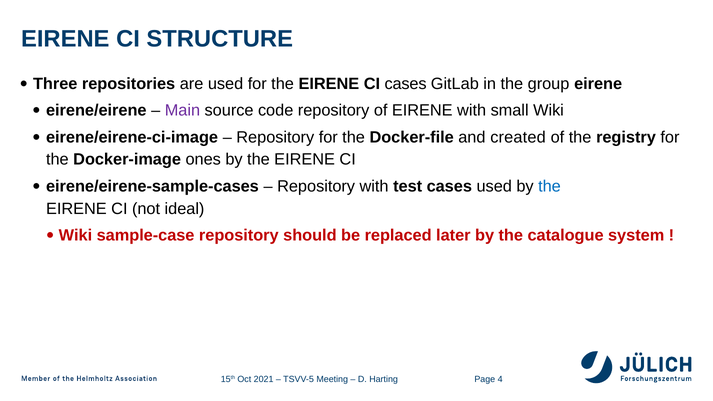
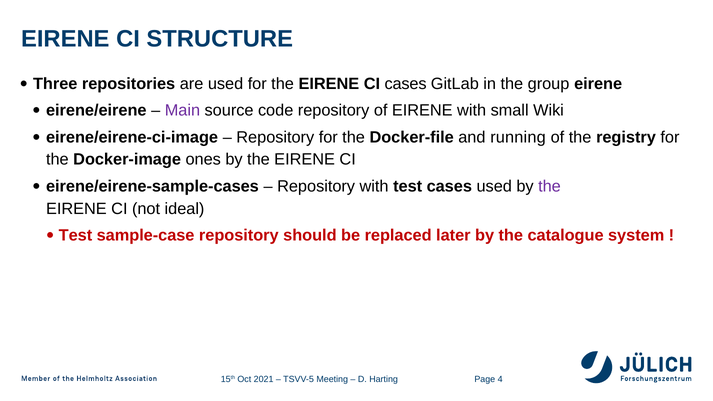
created: created -> running
the at (549, 186) colour: blue -> purple
Wiki at (75, 236): Wiki -> Test
